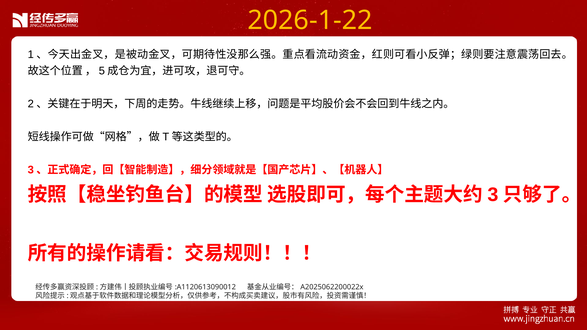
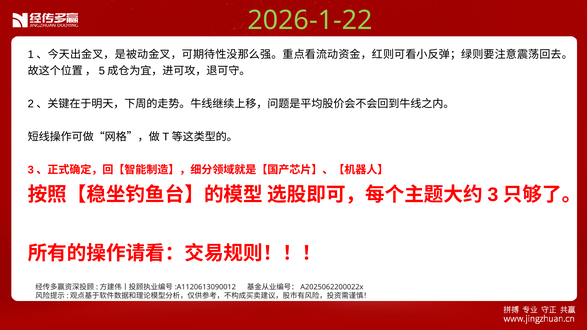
2026-1-22 colour: yellow -> light green
